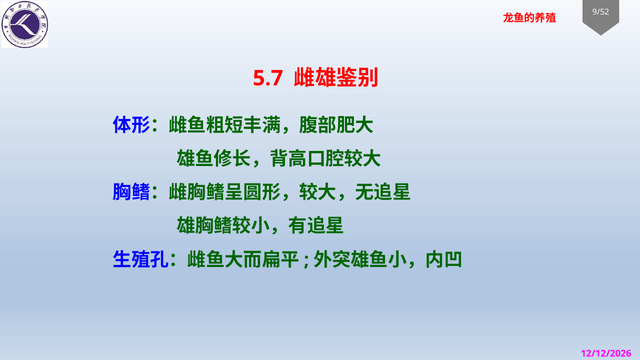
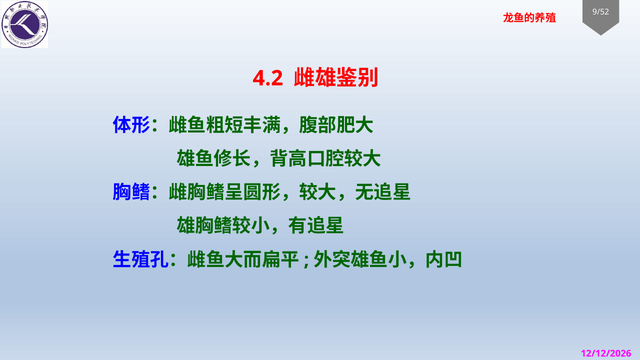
5.7: 5.7 -> 4.2
